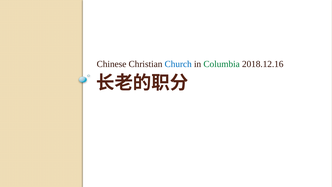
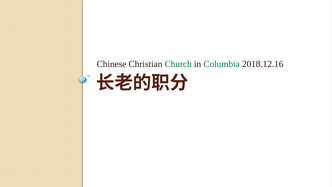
Church colour: blue -> green
